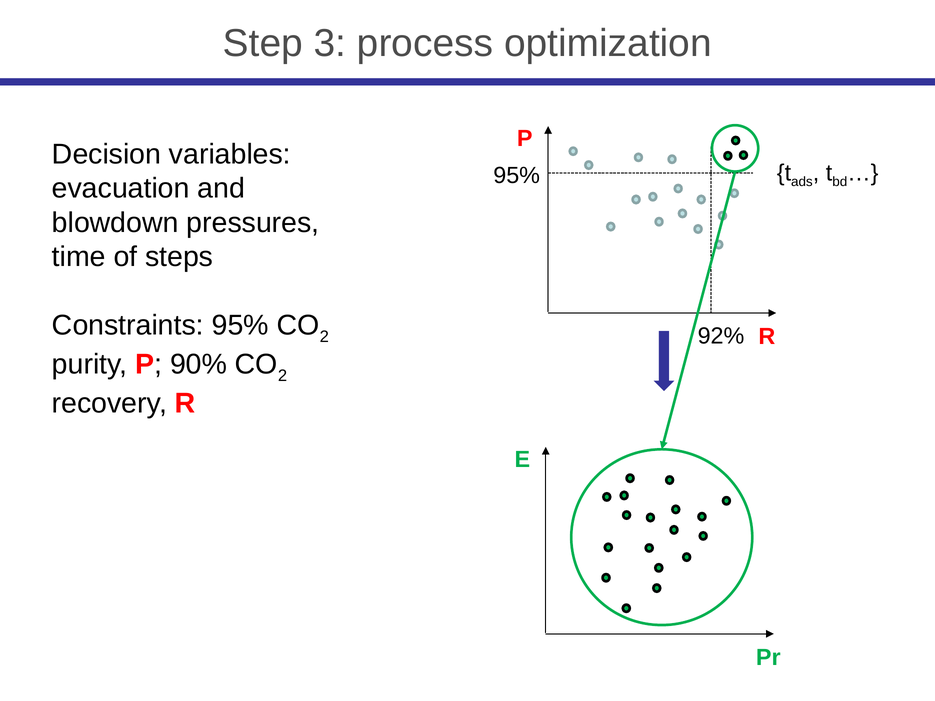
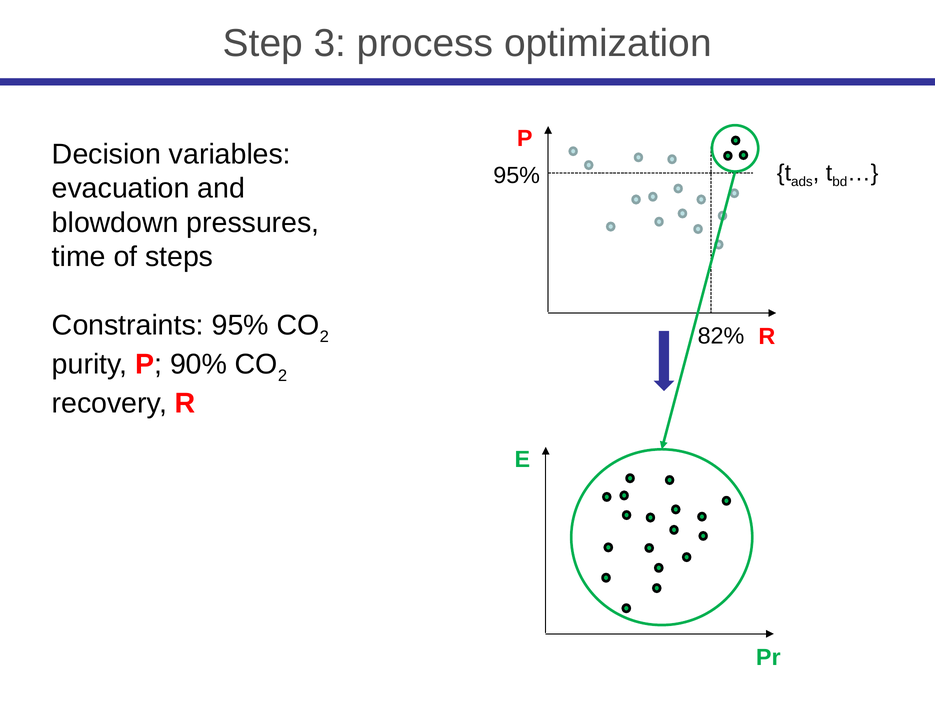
92%: 92% -> 82%
